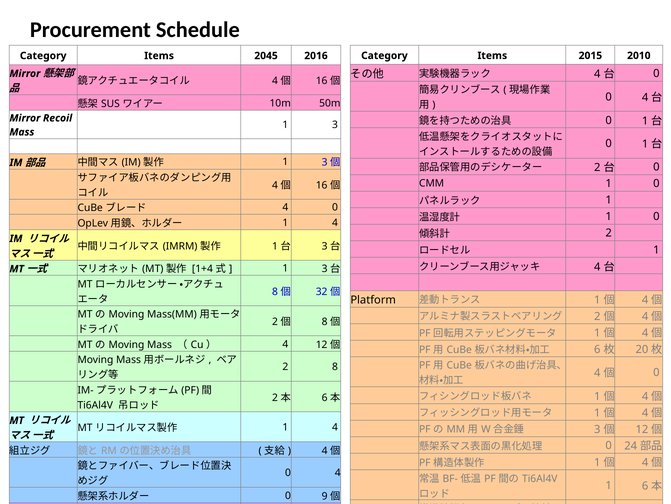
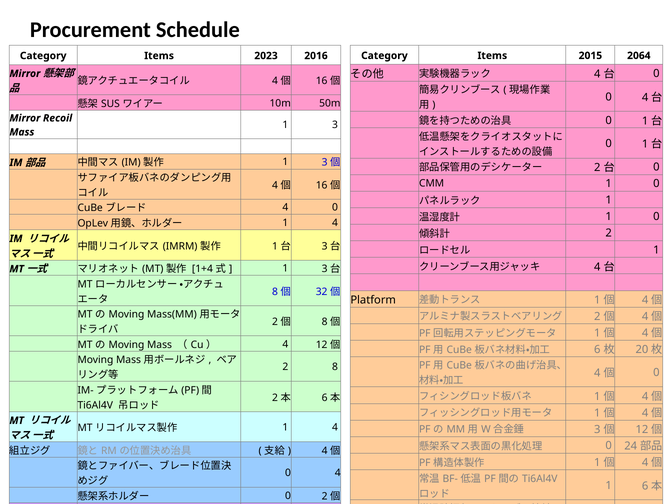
2010: 2010 -> 2064
2045: 2045 -> 2023
0 9: 9 -> 2
